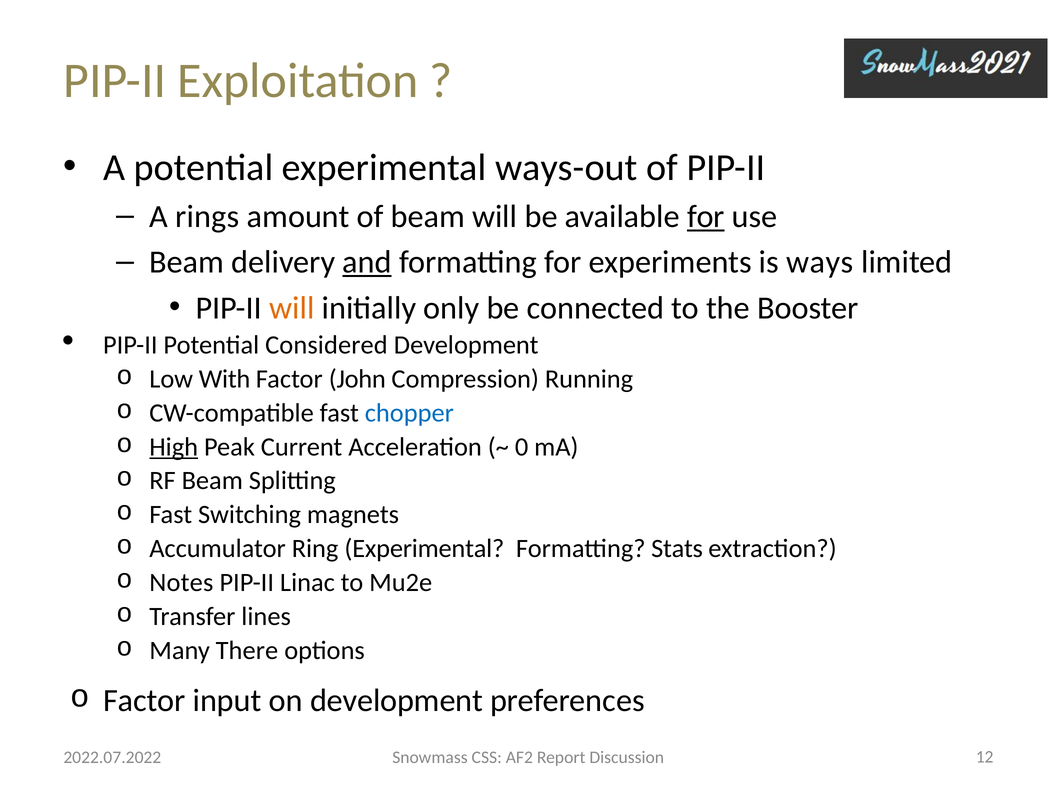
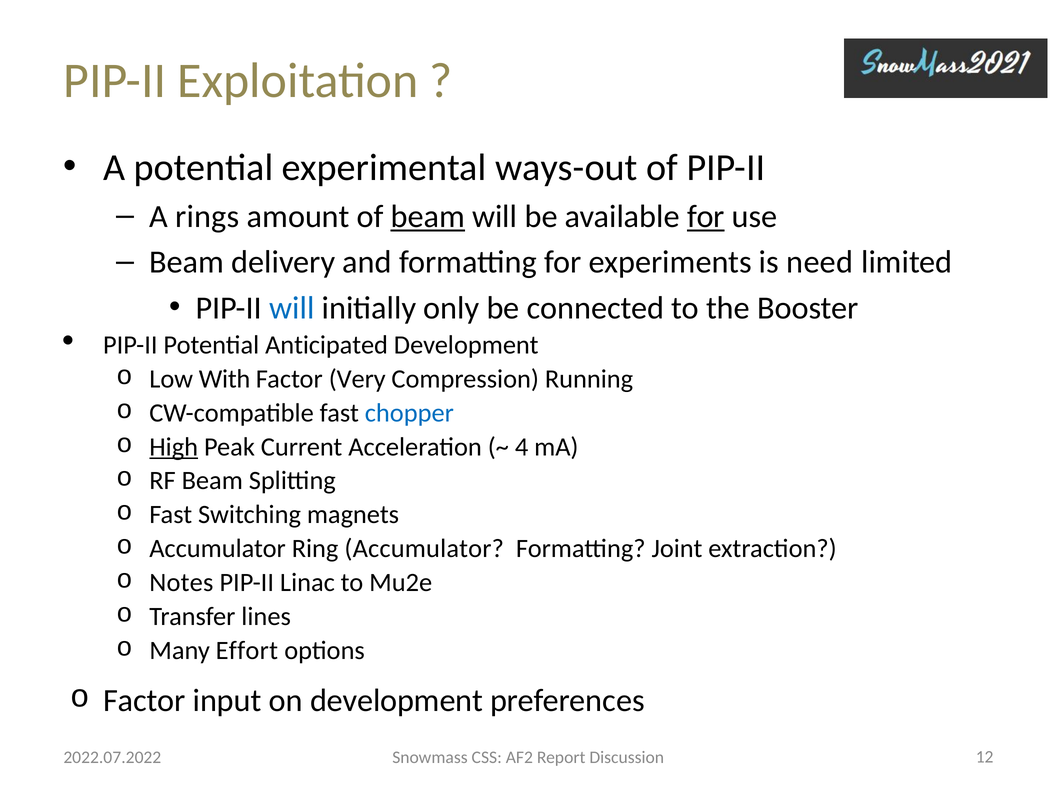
beam at (428, 216) underline: none -> present
and underline: present -> none
ways: ways -> need
will at (292, 308) colour: orange -> blue
Considered: Considered -> Anticipated
John: John -> Very
0: 0 -> 4
Ring Experimental: Experimental -> Accumulator
Stats: Stats -> Joint
There: There -> Effort
